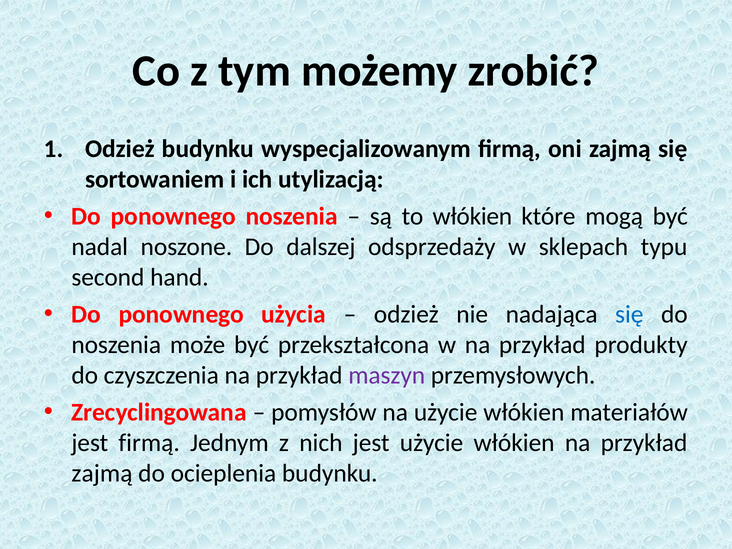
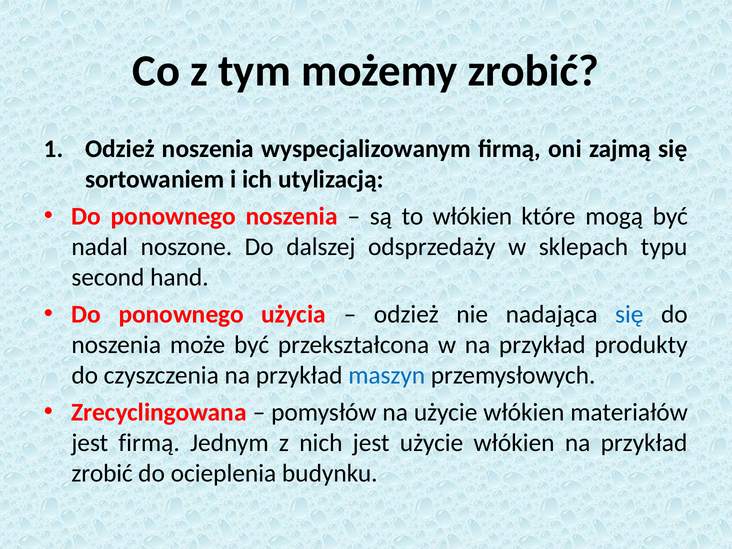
Odzież budynku: budynku -> noszenia
maszyn colour: purple -> blue
zajmą at (102, 473): zajmą -> zrobić
